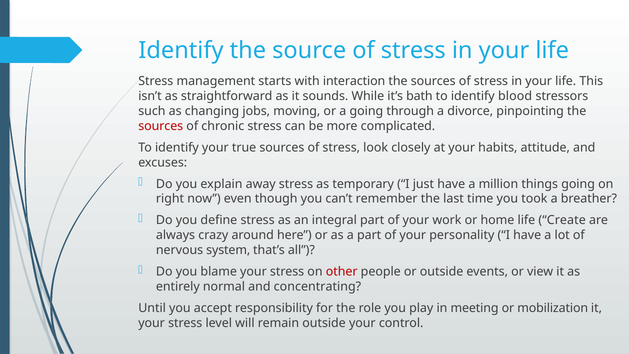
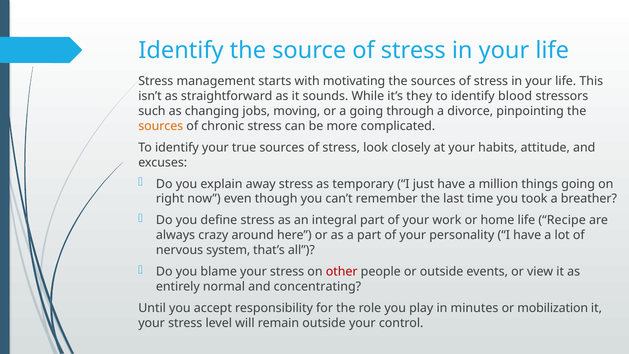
interaction: interaction -> motivating
bath: bath -> they
sources at (161, 126) colour: red -> orange
Create: Create -> Recipe
meeting: meeting -> minutes
